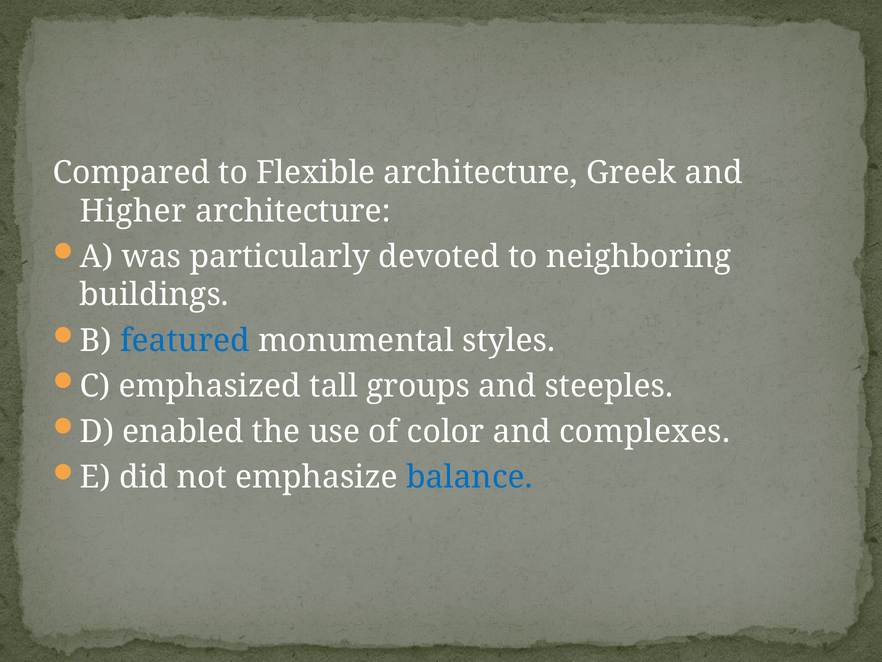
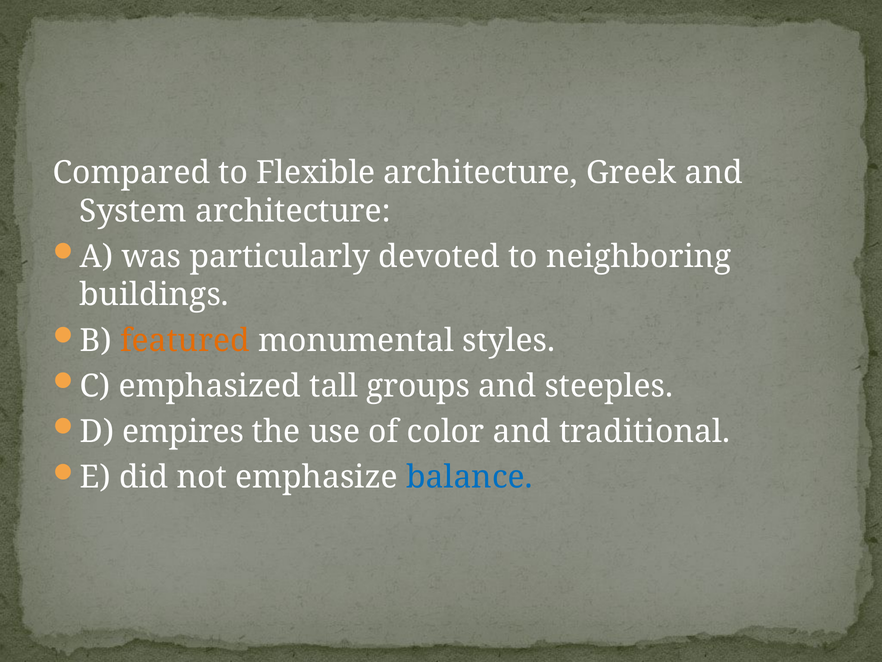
Higher: Higher -> System
featured colour: blue -> orange
enabled: enabled -> empires
complexes: complexes -> traditional
